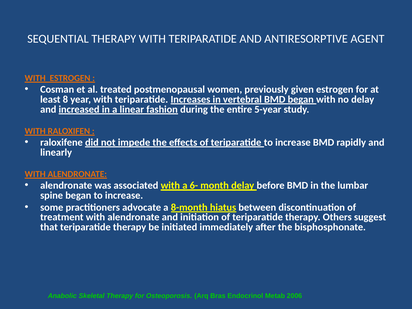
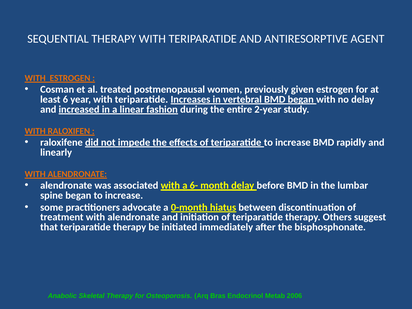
8: 8 -> 6
5-year: 5-year -> 2-year
8-month: 8-month -> 0-month
